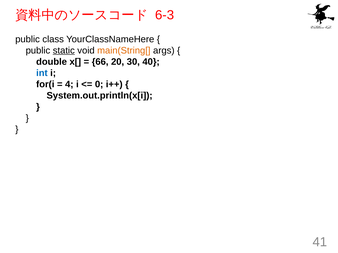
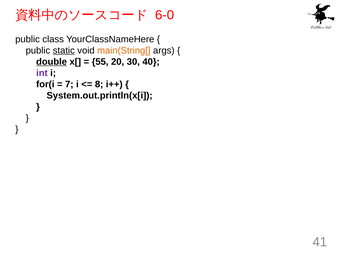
6-3: 6-3 -> 6-0
double underline: none -> present
66: 66 -> 55
int colour: blue -> purple
4: 4 -> 7
0: 0 -> 8
